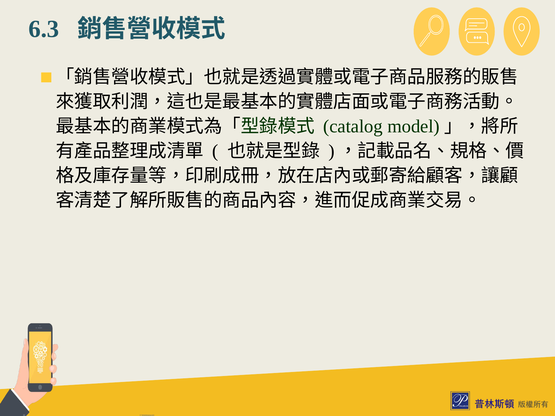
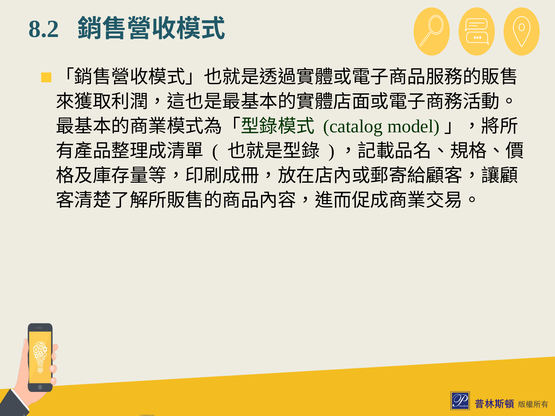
6.3: 6.3 -> 8.2
